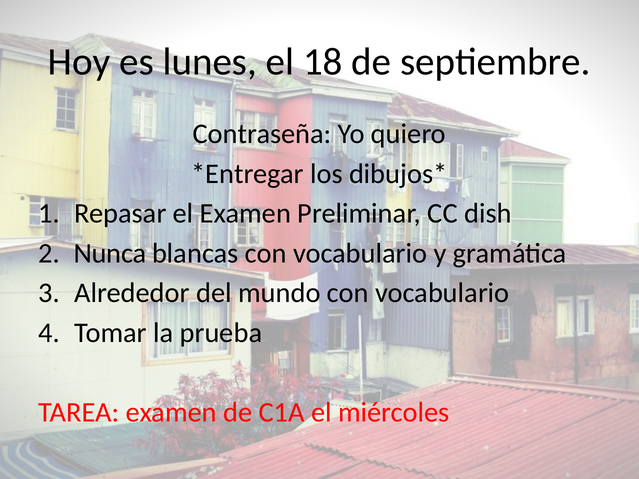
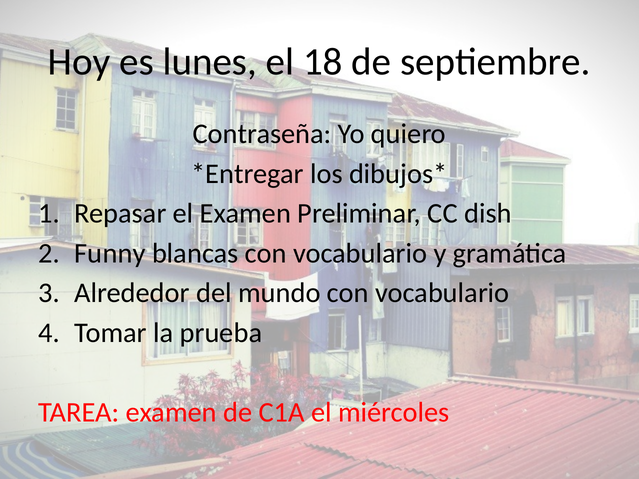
Nunca: Nunca -> Funny
